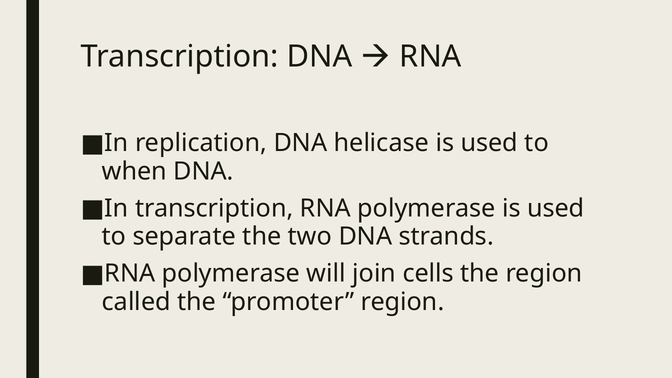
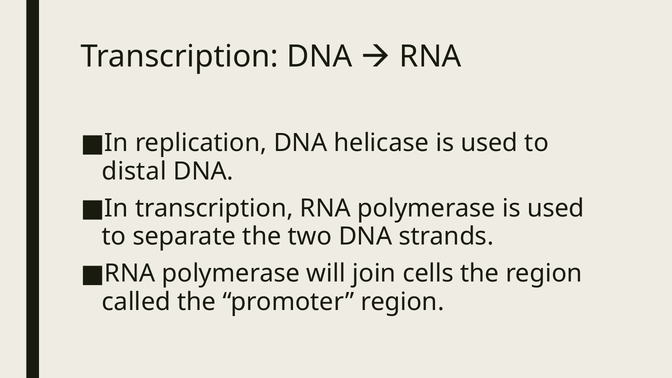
when: when -> distal
